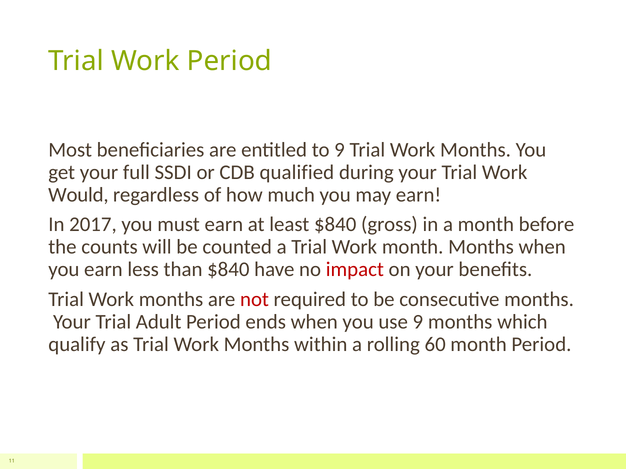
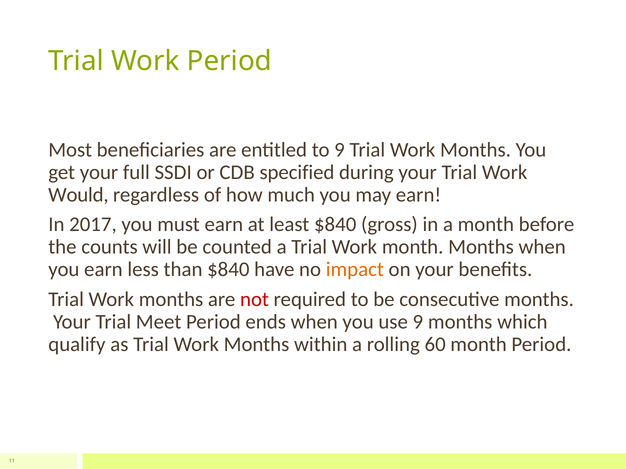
qualified: qualified -> specified
impact colour: red -> orange
Adult: Adult -> Meet
